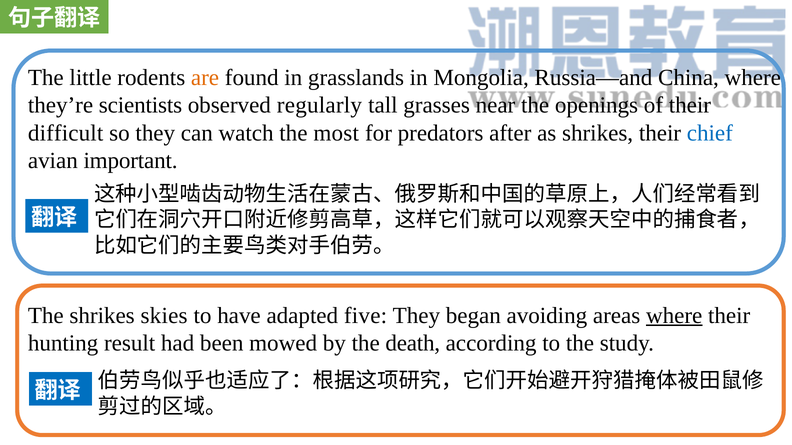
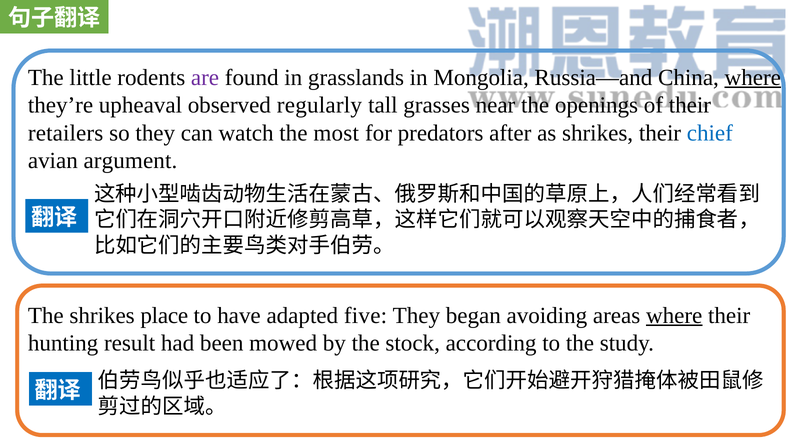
are colour: orange -> purple
where at (753, 78) underline: none -> present
scientists: scientists -> upheaval
difficult: difficult -> retailers
important: important -> argument
skies: skies -> place
death: death -> stock
